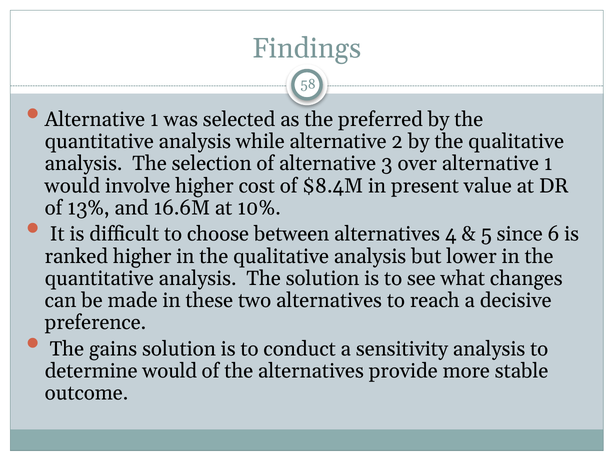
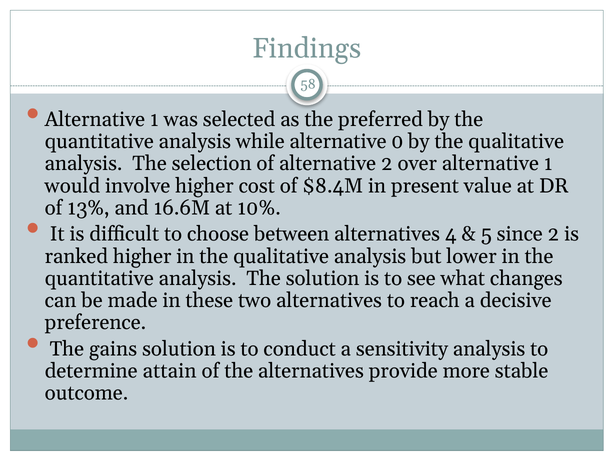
2: 2 -> 0
alternative 3: 3 -> 2
since 6: 6 -> 2
determine would: would -> attain
